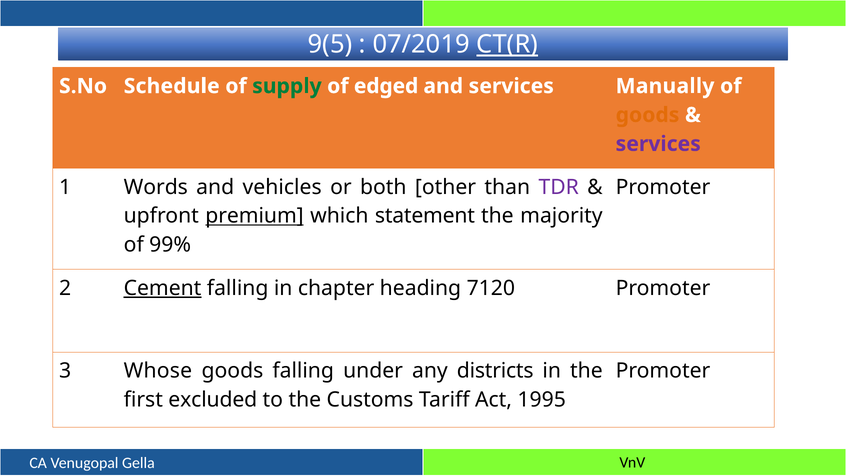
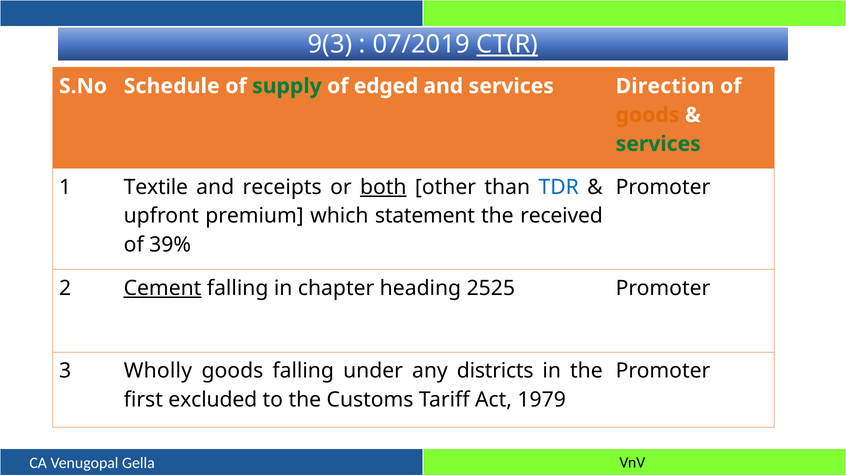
9(5: 9(5 -> 9(3
Manually: Manually -> Direction
services at (658, 144) colour: purple -> green
Words: Words -> Textile
vehicles: vehicles -> receipts
both underline: none -> present
TDR colour: purple -> blue
premium underline: present -> none
majority: majority -> received
99%: 99% -> 39%
7120: 7120 -> 2525
Whose: Whose -> Wholly
1995: 1995 -> 1979
